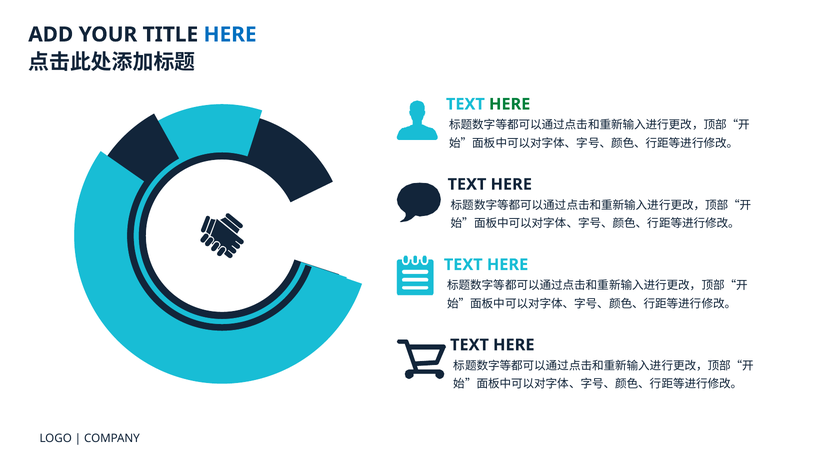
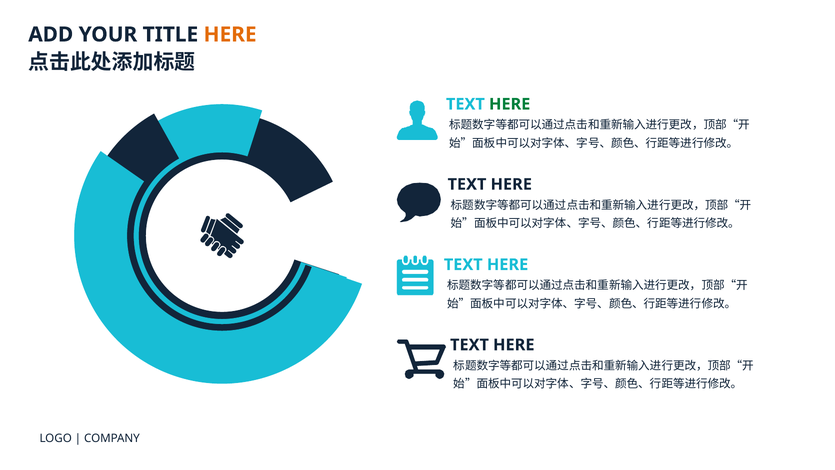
HERE at (230, 35) colour: blue -> orange
